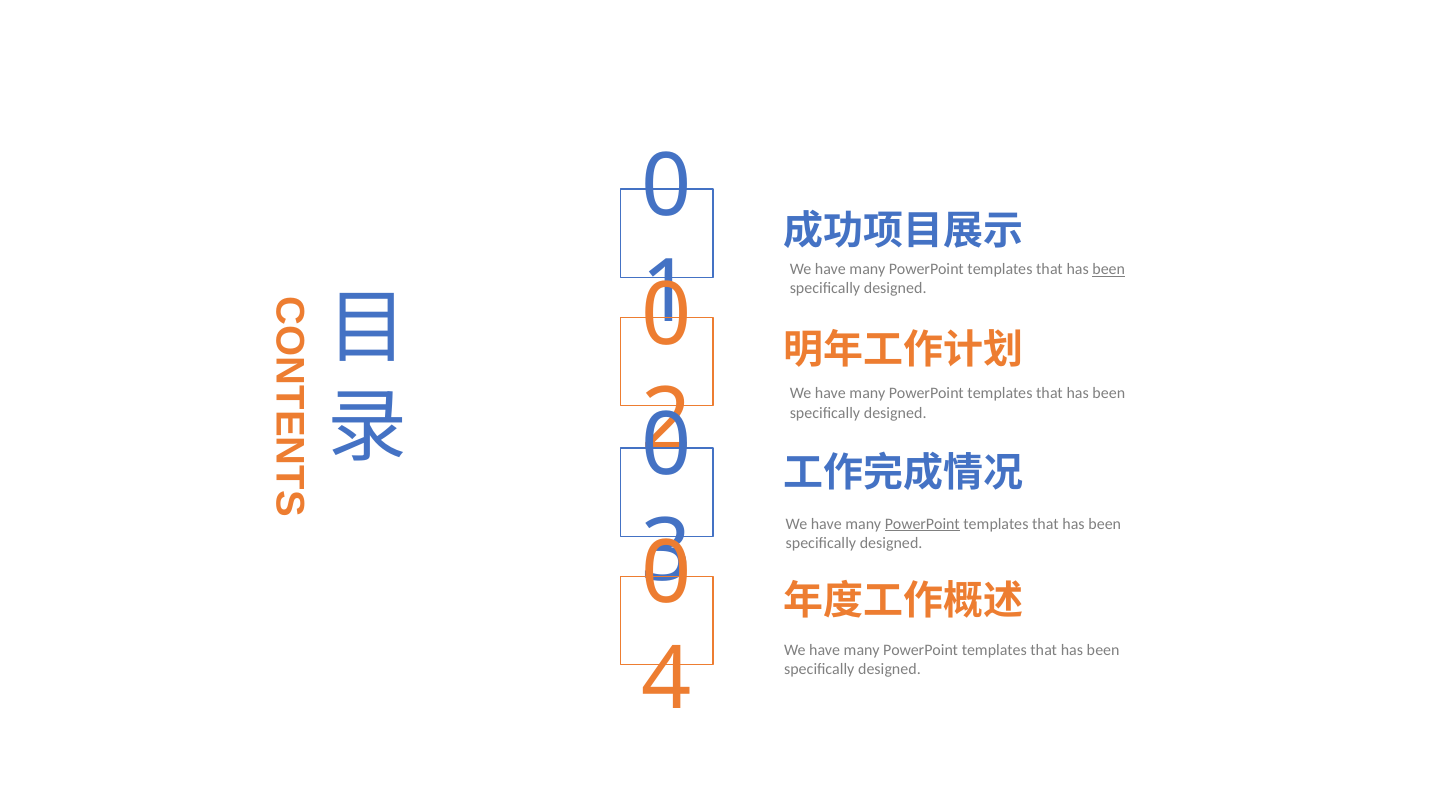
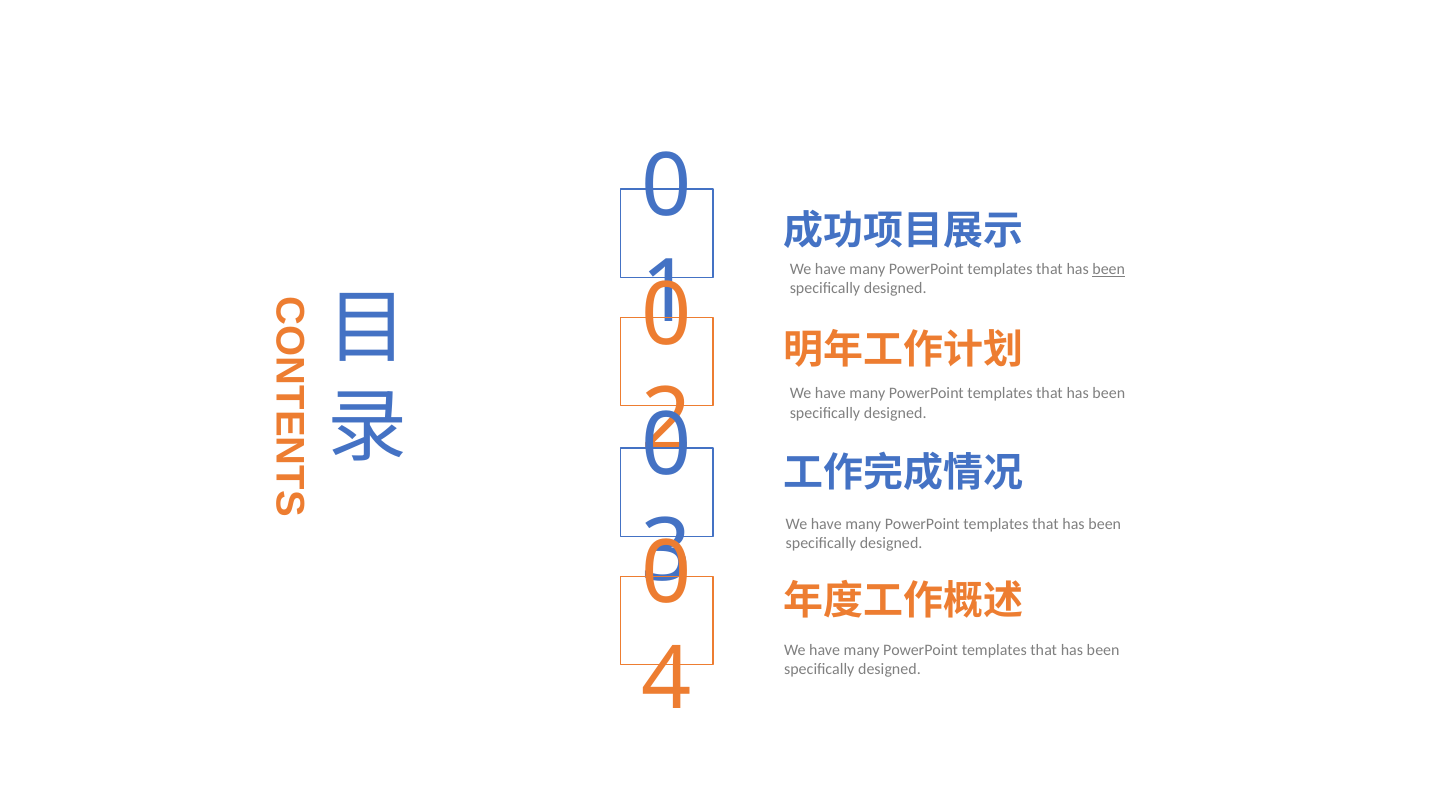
PowerPoint at (922, 524) underline: present -> none
